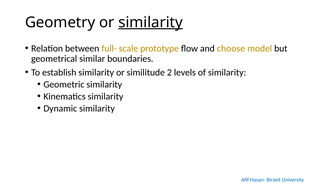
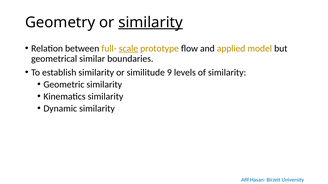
scale underline: none -> present
choose: choose -> applied
2: 2 -> 9
